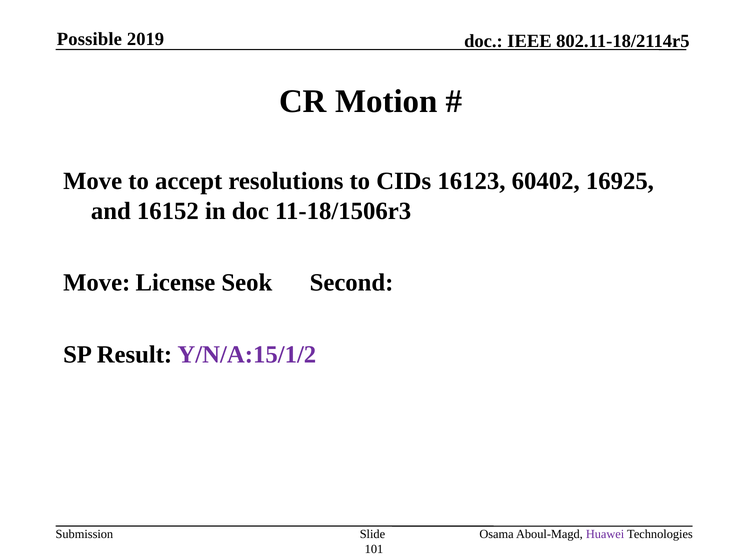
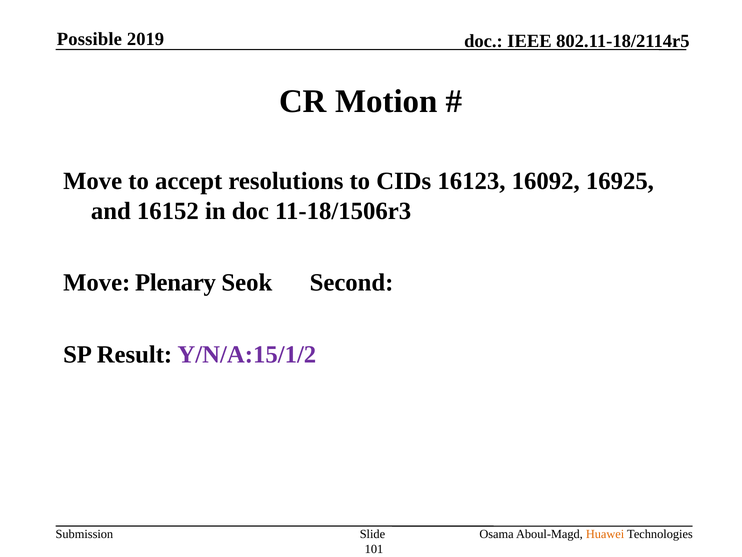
60402: 60402 -> 16092
License: License -> Plenary
Huawei colour: purple -> orange
